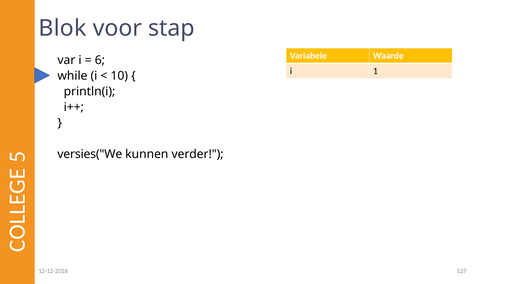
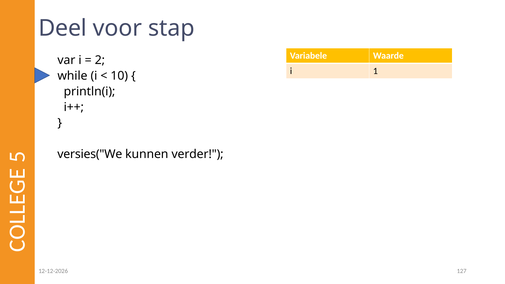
Blok: Blok -> Deel
6: 6 -> 2
